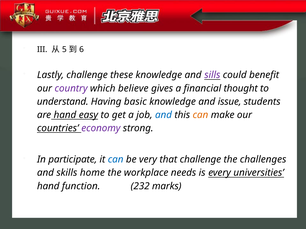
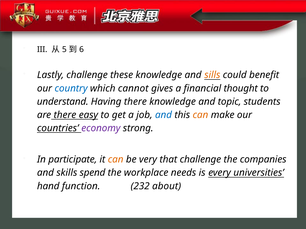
sills colour: purple -> orange
country colour: purple -> blue
believe: believe -> cannot
Having basic: basic -> there
issue: issue -> topic
are hand: hand -> there
can at (116, 160) colour: blue -> orange
challenges: challenges -> companies
home: home -> spend
marks: marks -> about
